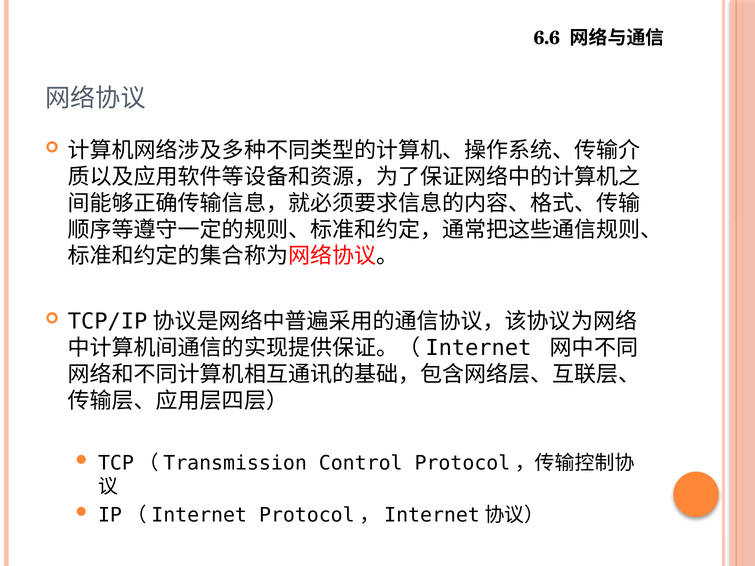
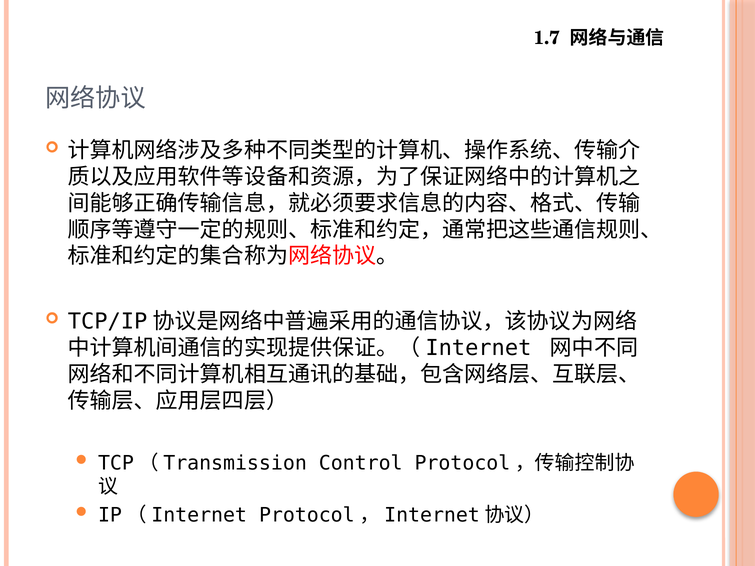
6.6: 6.6 -> 1.7
